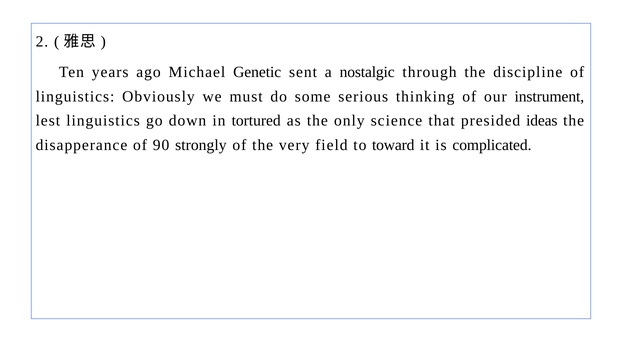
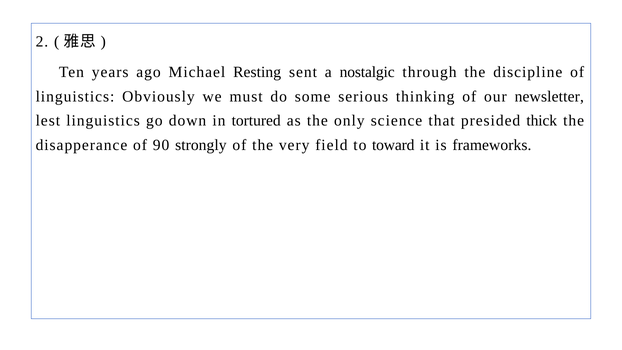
Genetic: Genetic -> Resting
instrument: instrument -> newsletter
ideas: ideas -> thick
complicated: complicated -> frameworks
